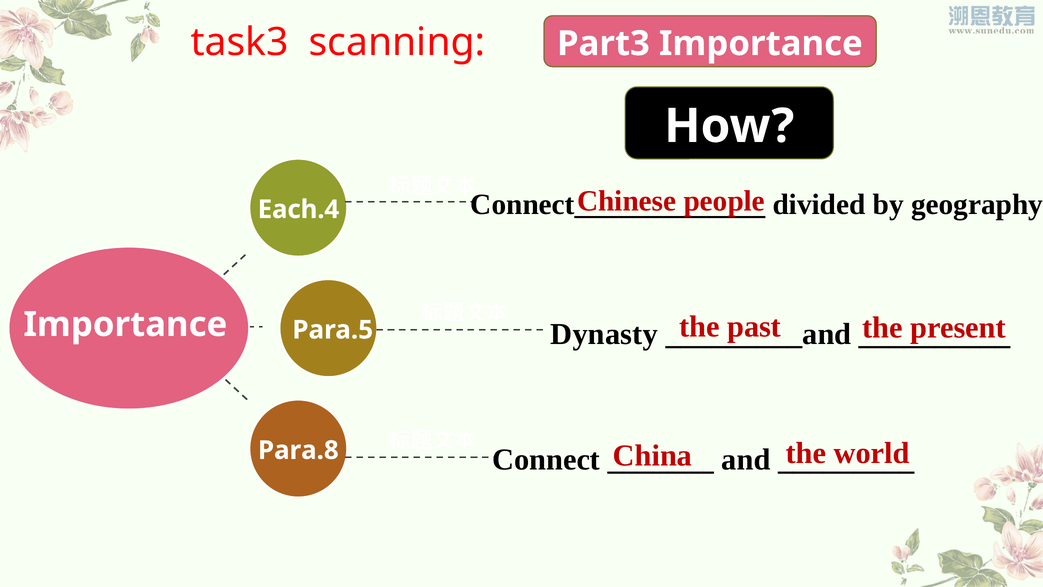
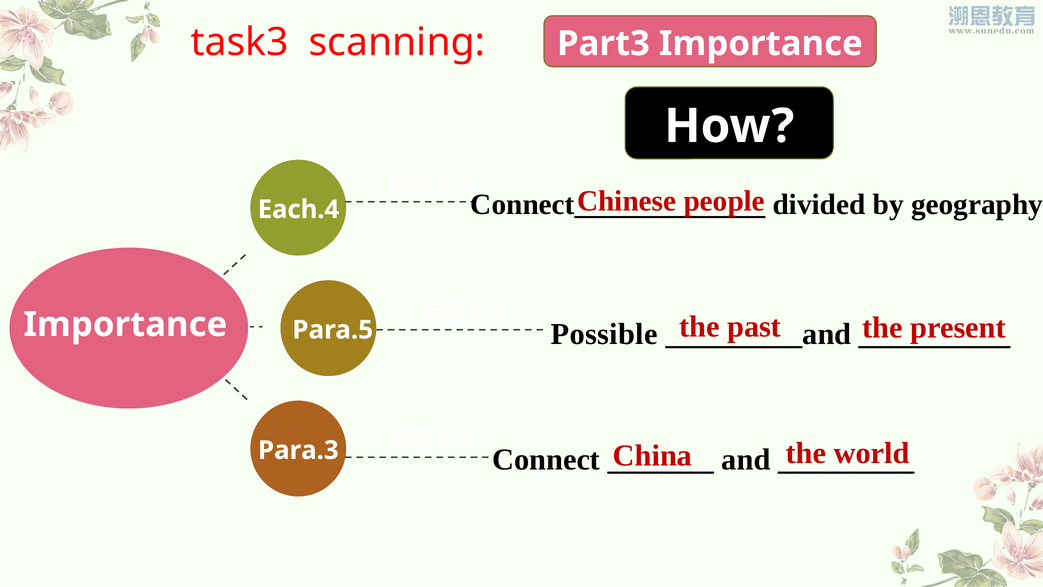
Dynasty: Dynasty -> Possible
Para.8: Para.8 -> Para.3
